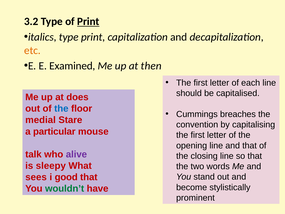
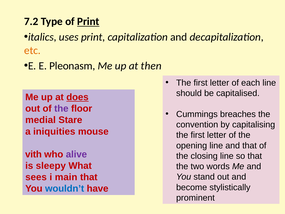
3.2: 3.2 -> 7.2
italics type: type -> uses
Examined: Examined -> Pleonasm
does underline: none -> present
the at (61, 109) colour: blue -> purple
particular: particular -> iniquities
talk: talk -> vith
good: good -> main
wouldn’t colour: green -> blue
